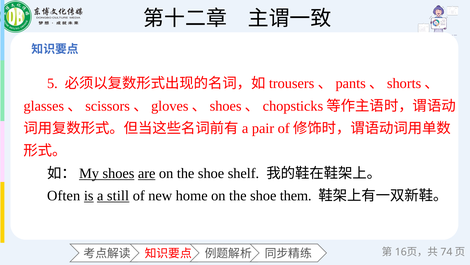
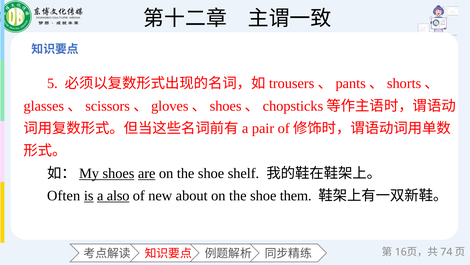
still: still -> also
home: home -> about
